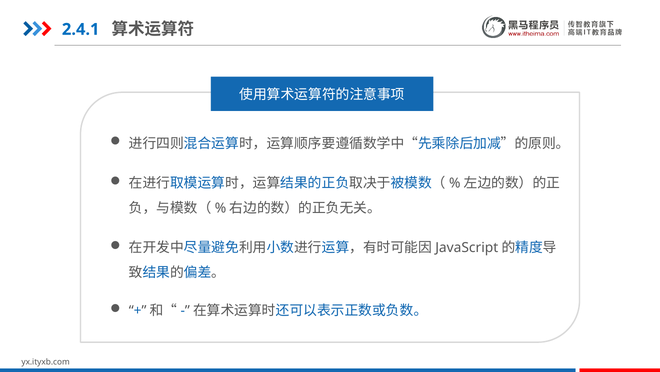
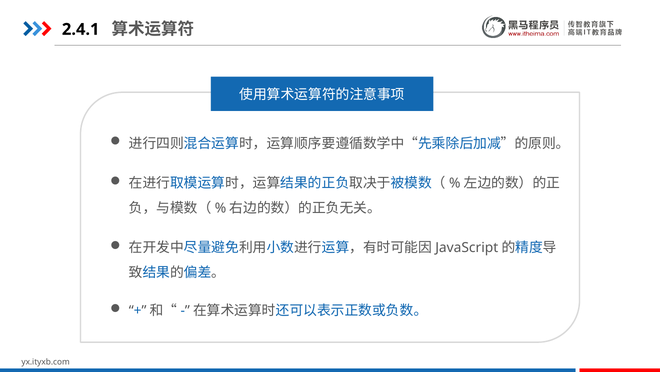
2.4.1 colour: blue -> black
